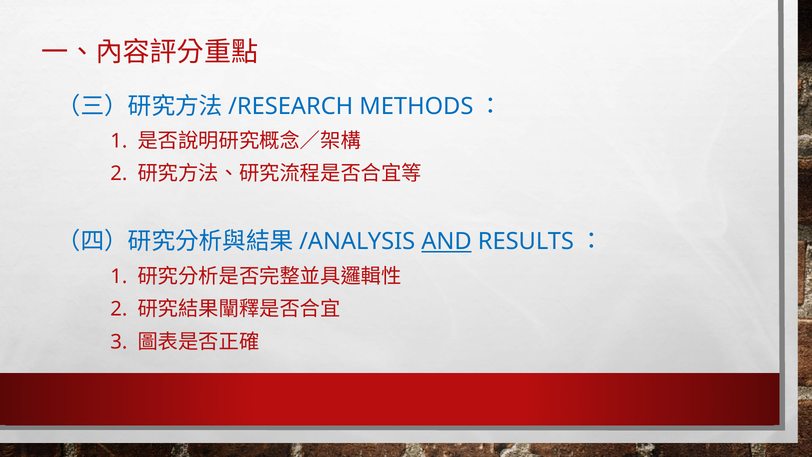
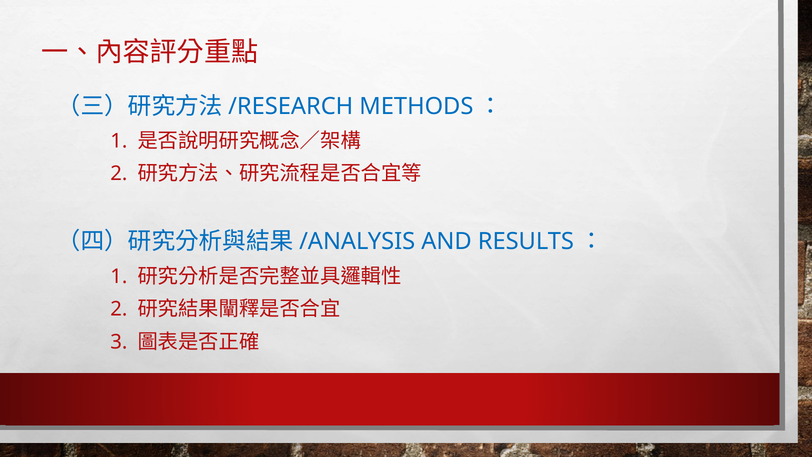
AND underline: present -> none
